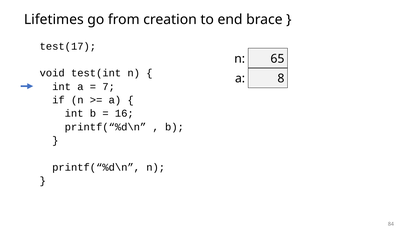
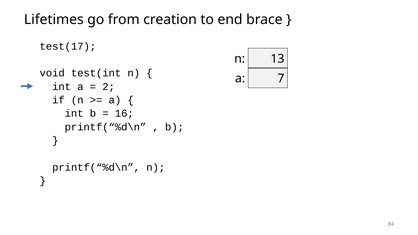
65: 65 -> 13
8: 8 -> 7
7: 7 -> 2
